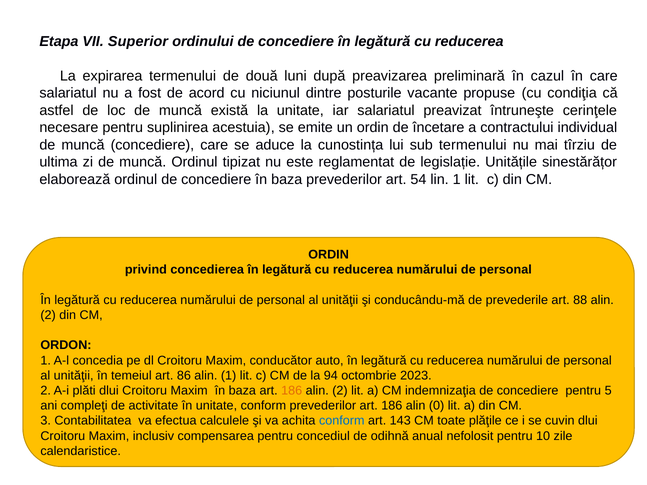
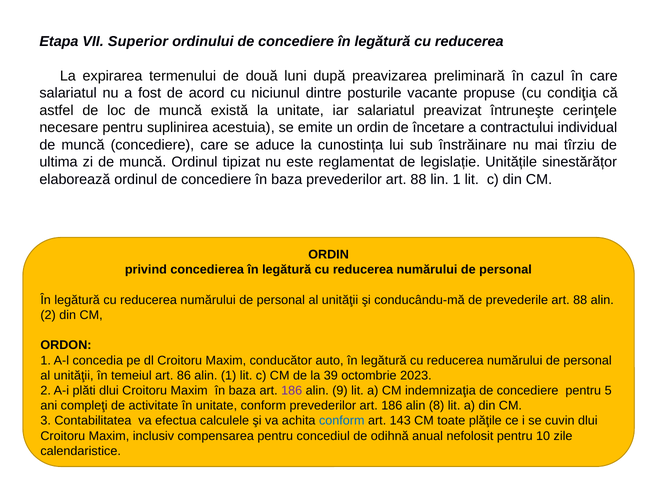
sub termenului: termenului -> înstrăinare
prevederilor art 54: 54 -> 88
94: 94 -> 39
186 at (292, 391) colour: orange -> purple
2 at (340, 391): 2 -> 9
0: 0 -> 8
